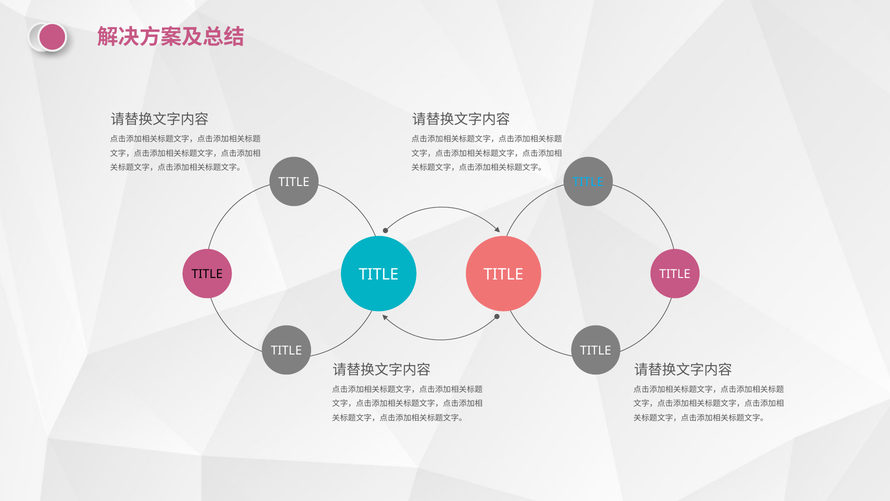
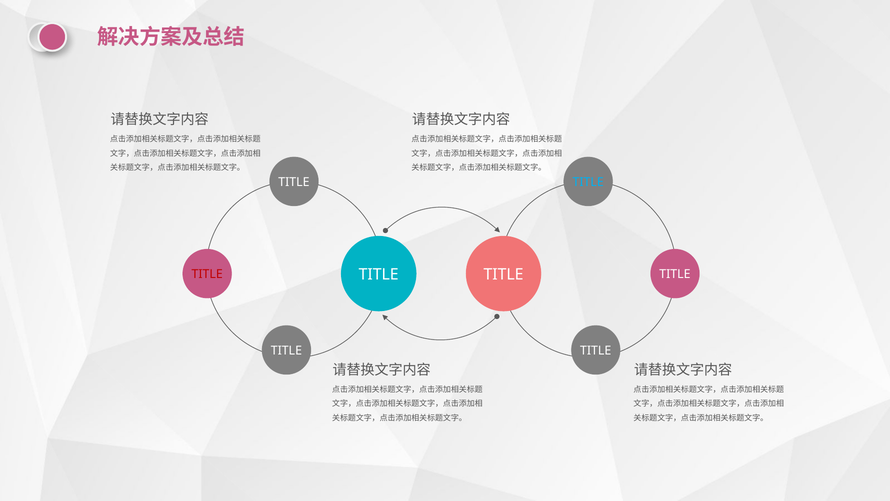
TITLE at (207, 274) colour: black -> red
